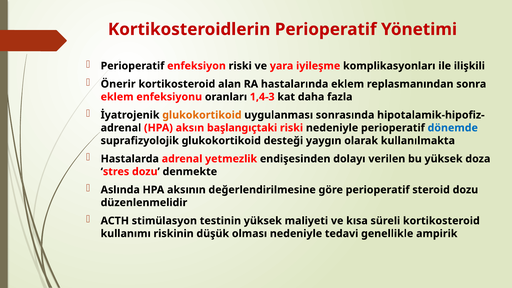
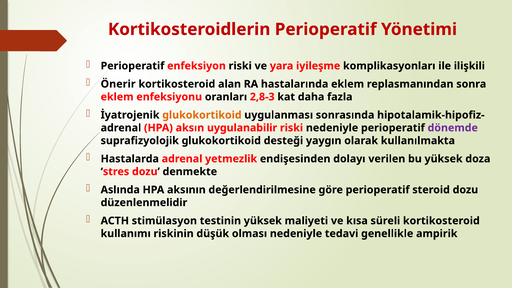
1,4-3: 1,4-3 -> 2,8-3
başlangıçtaki: başlangıçtaki -> uygulanabilir
dönemde colour: blue -> purple
